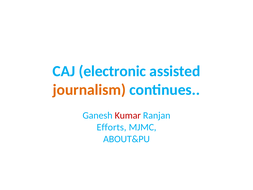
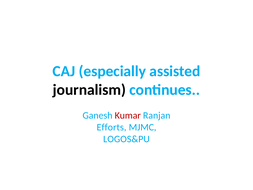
electronic: electronic -> especially
journalism colour: orange -> black
ABOUT&PU: ABOUT&PU -> LOGOS&PU
